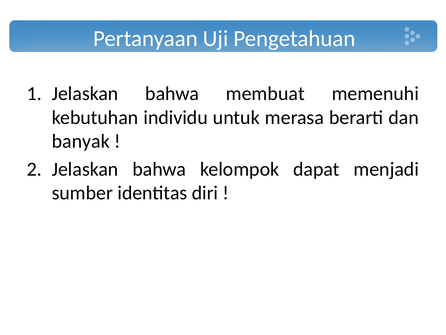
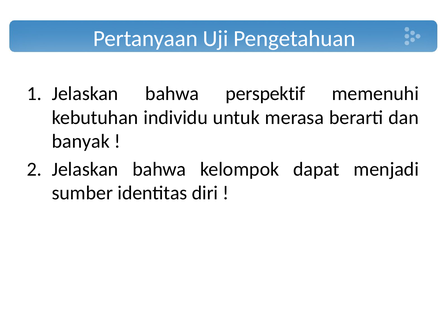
membuat: membuat -> perspektif
